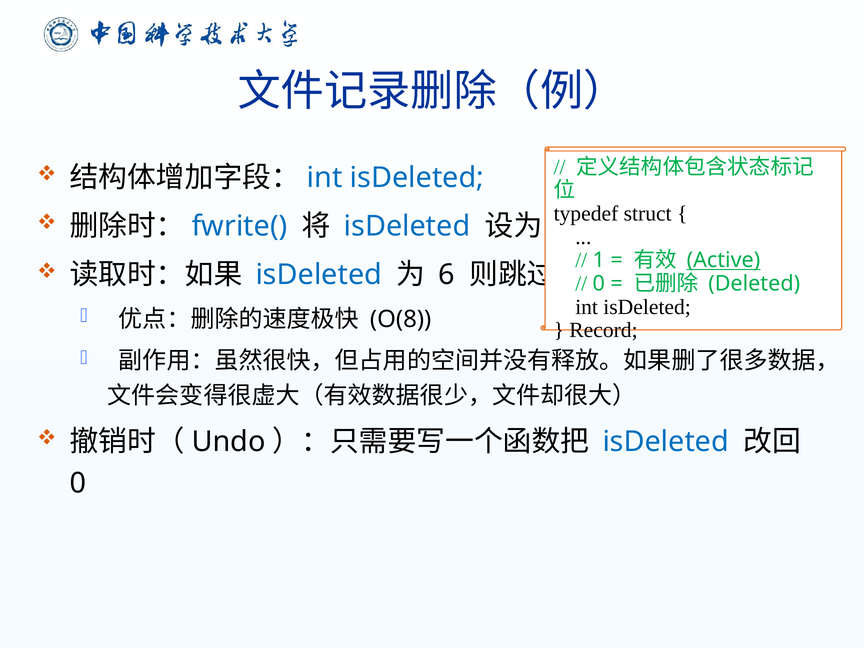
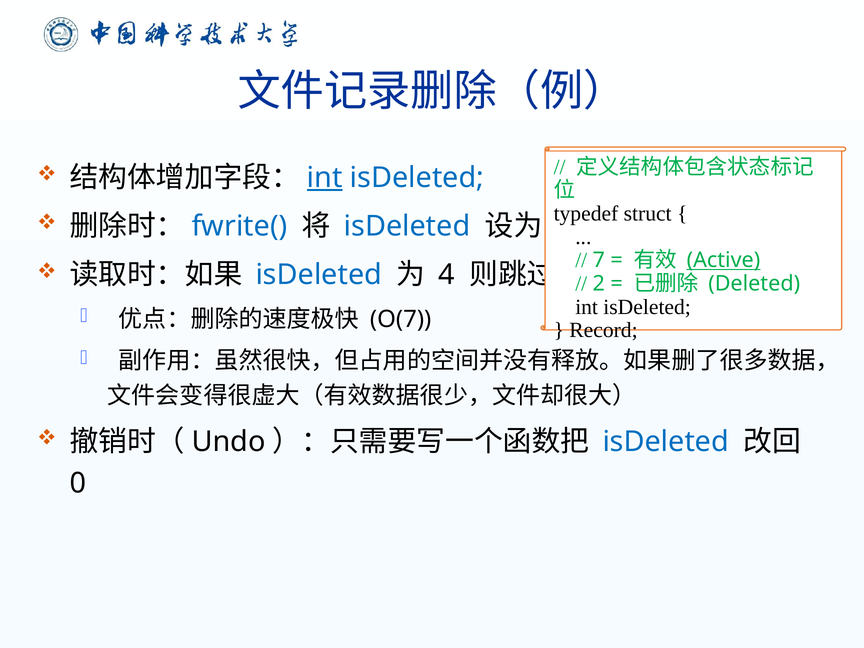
int at (325, 178) underline: none -> present
1 at (599, 260): 1 -> 7
6: 6 -> 4
0 at (599, 284): 0 -> 2
O(8: O(8 -> O(7
